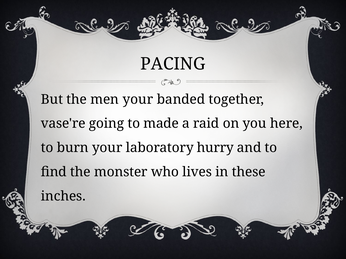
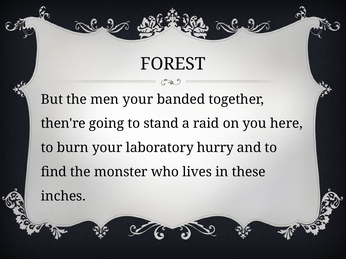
PACING: PACING -> FOREST
vase're: vase're -> then're
made: made -> stand
